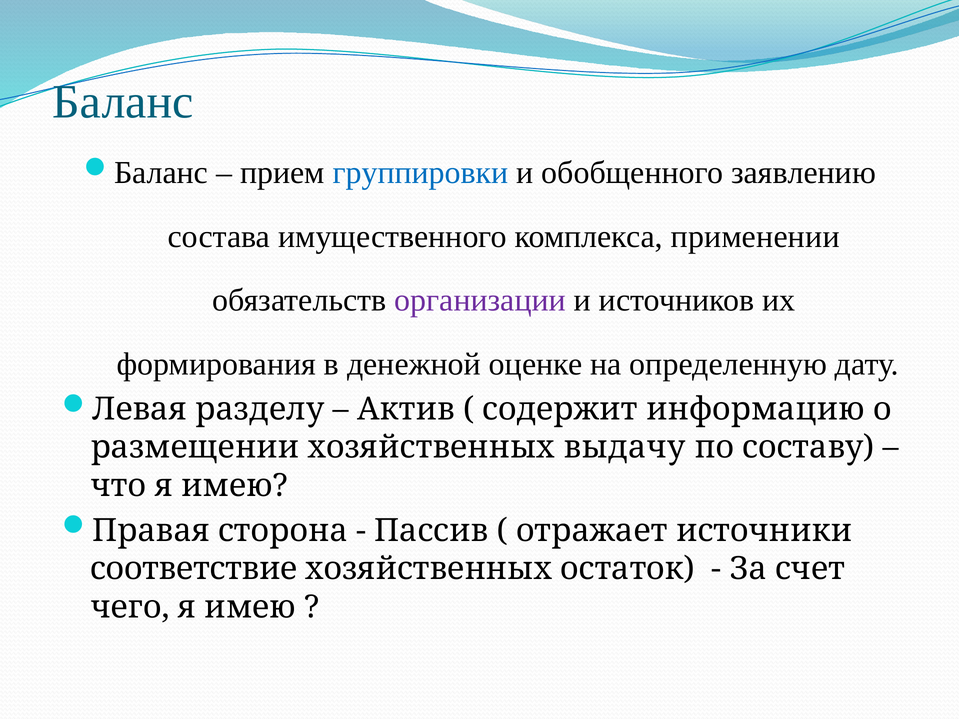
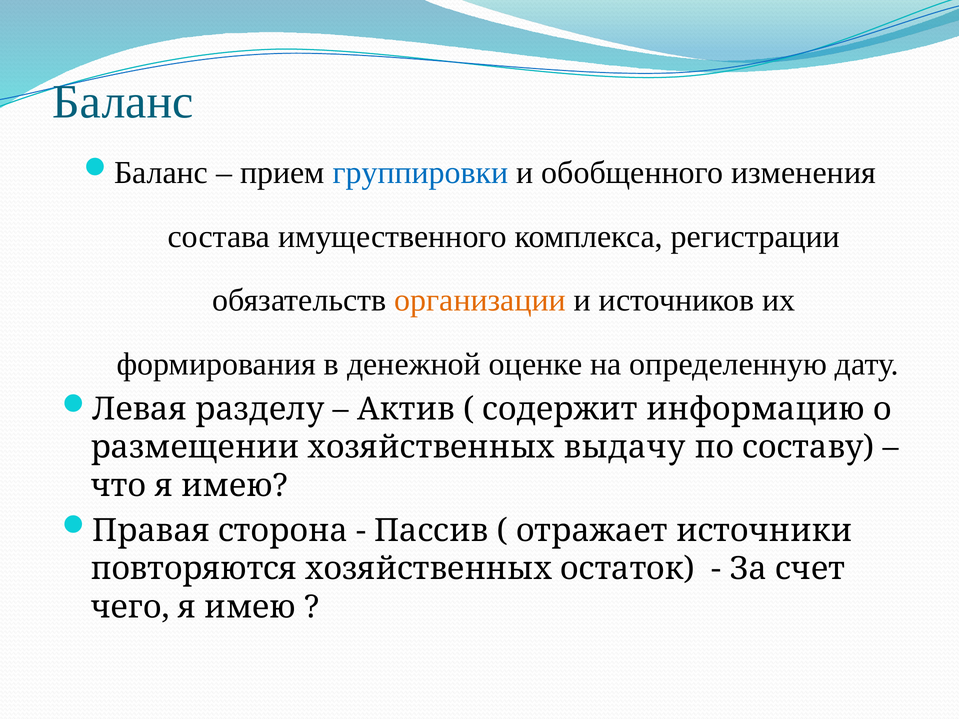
заявлению: заявлению -> изменения
применении: применении -> регистрации
организации colour: purple -> orange
соответствие: соответствие -> повторяются
